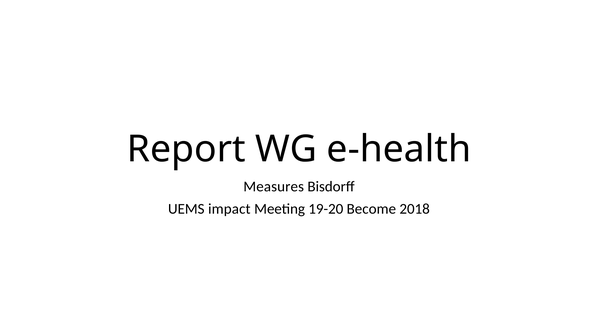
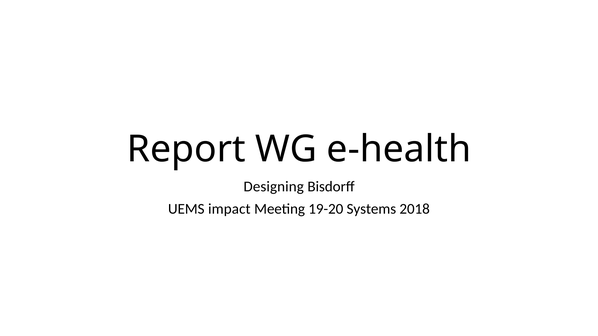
Measures: Measures -> Designing
Become: Become -> Systems
